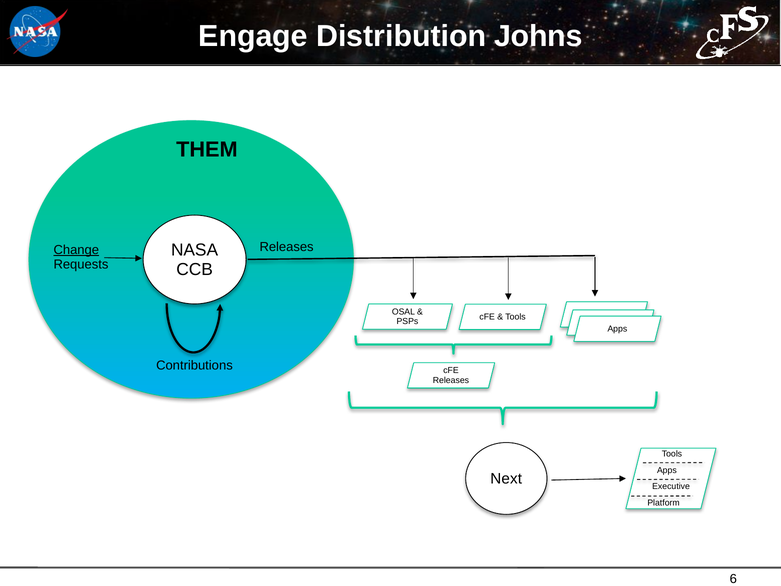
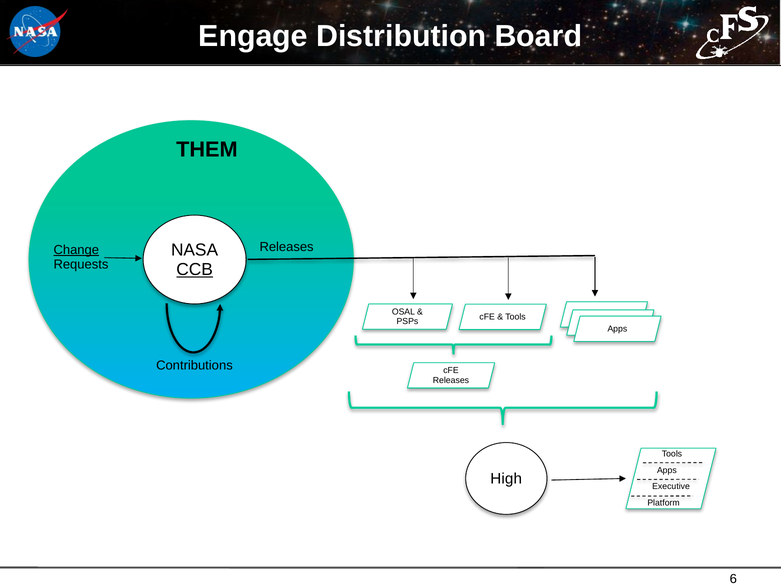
Johns: Johns -> Board
CCB underline: none -> present
Next: Next -> High
